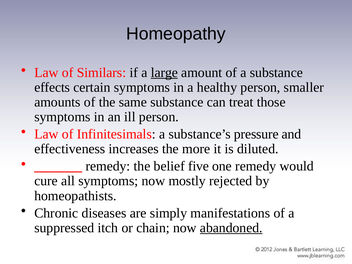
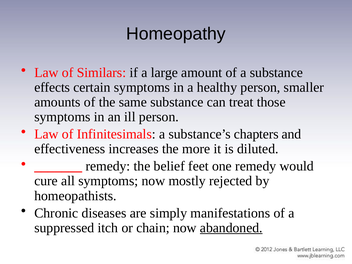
large underline: present -> none
pressure: pressure -> chapters
five: five -> feet
